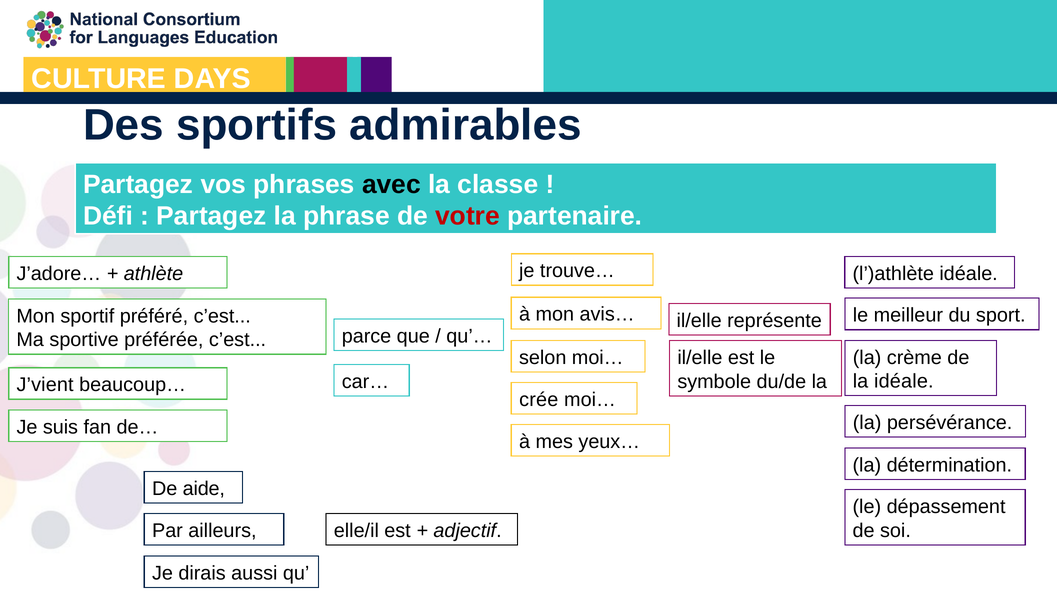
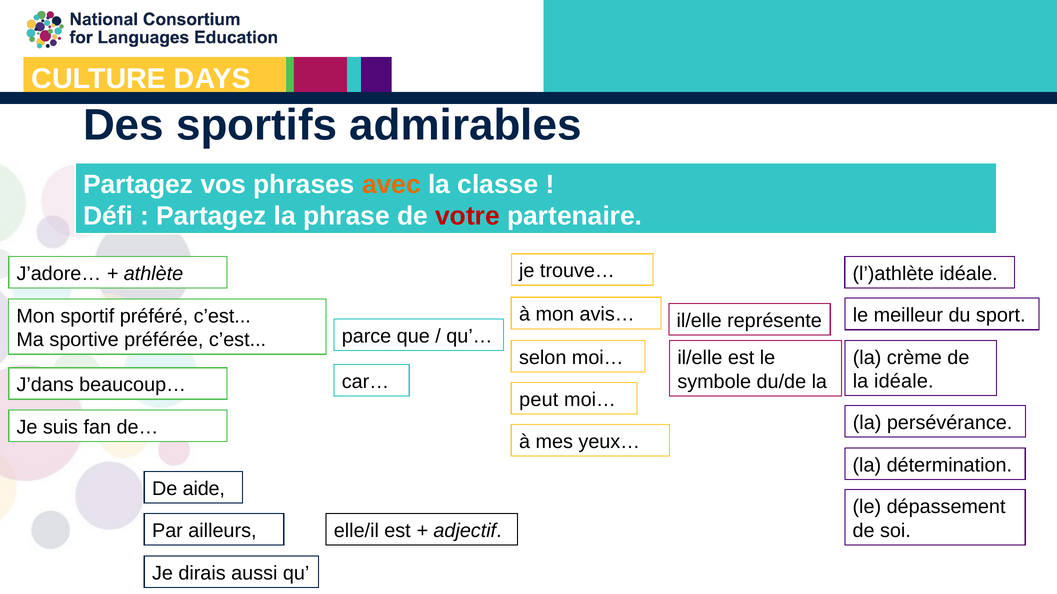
avec colour: black -> orange
J’vient: J’vient -> J’dans
crée: crée -> peut
